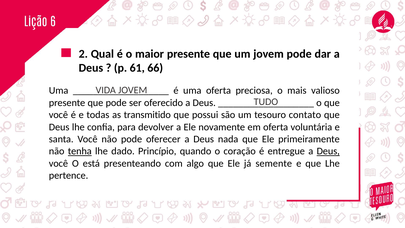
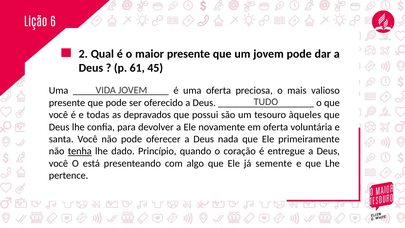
66: 66 -> 45
transmitido: transmitido -> depravados
contato: contato -> àqueles
Deus at (328, 151) underline: present -> none
